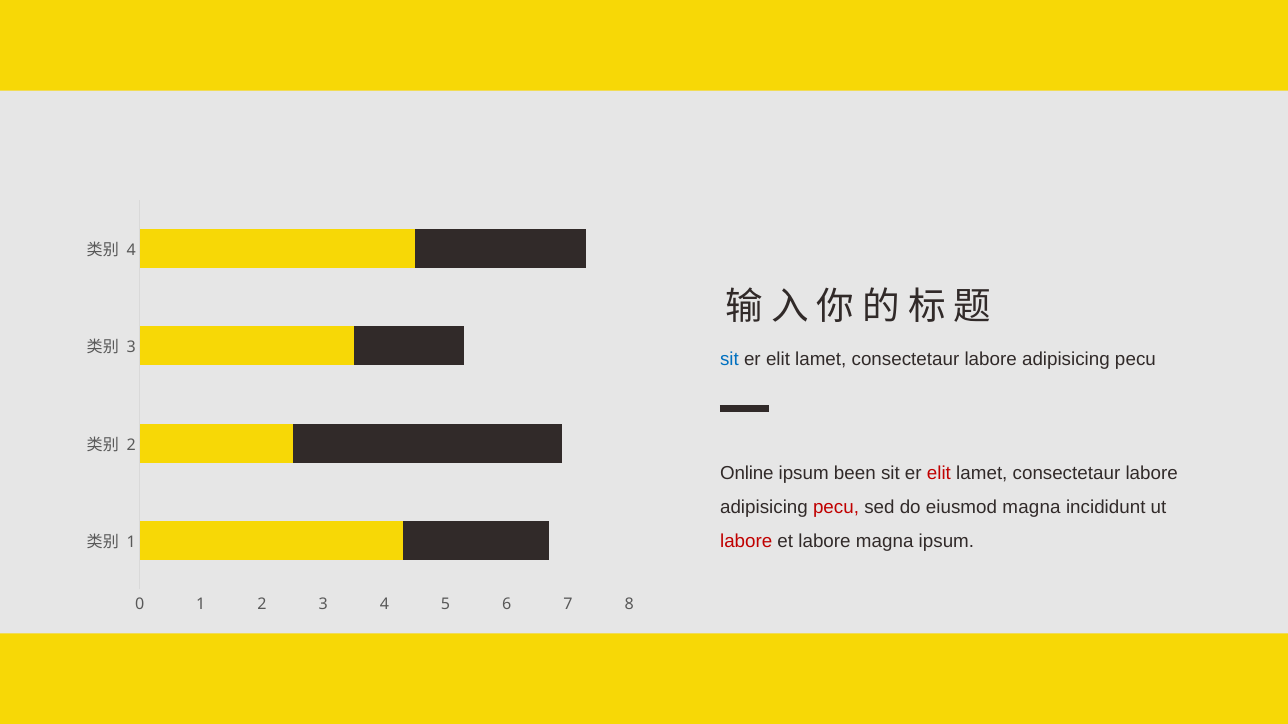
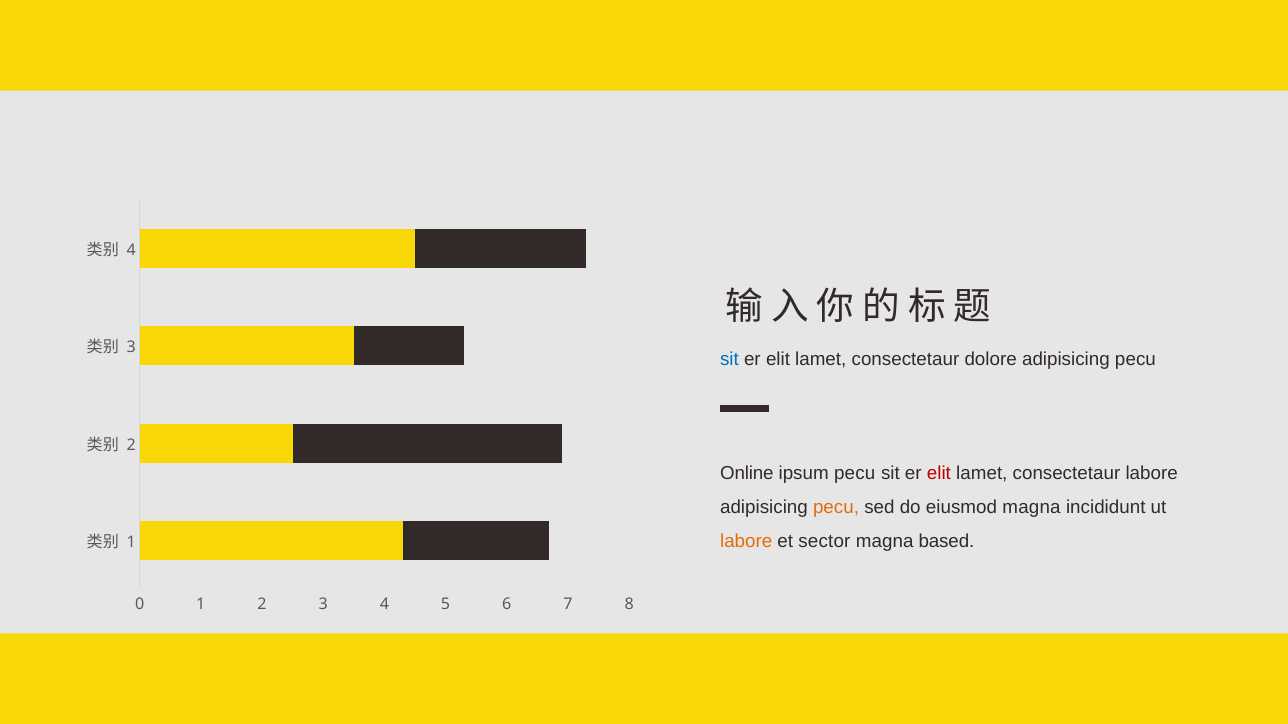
labore at (991, 359): labore -> dolore
ipsum been: been -> pecu
pecu at (836, 508) colour: red -> orange
labore at (746, 541) colour: red -> orange
et labore: labore -> sector
magna ipsum: ipsum -> based
